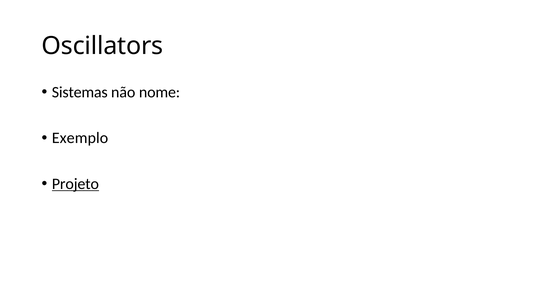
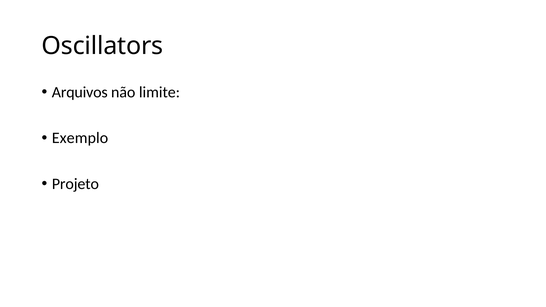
Sistemas: Sistemas -> Arquivos
nome: nome -> limite
Projeto underline: present -> none
